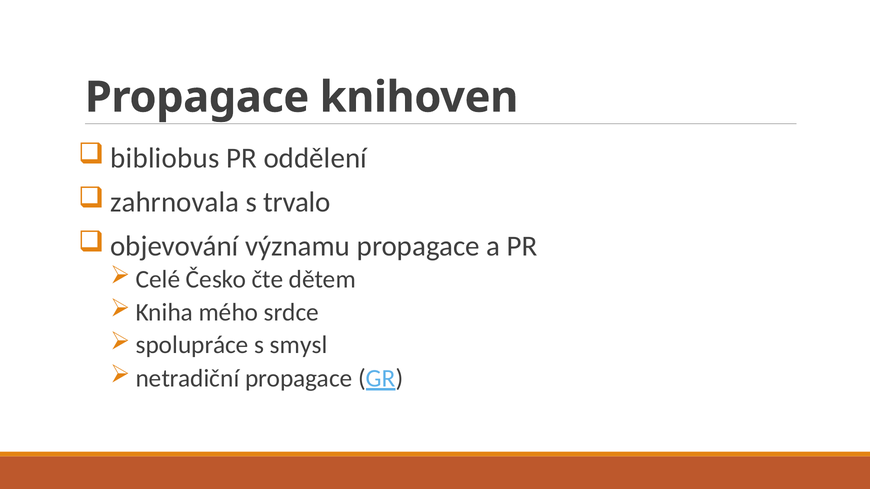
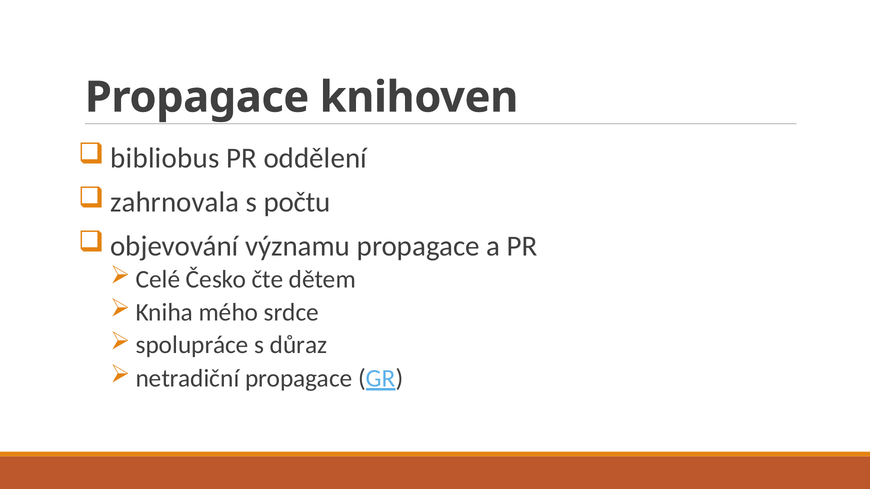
trvalo: trvalo -> počtu
smysl: smysl -> důraz
